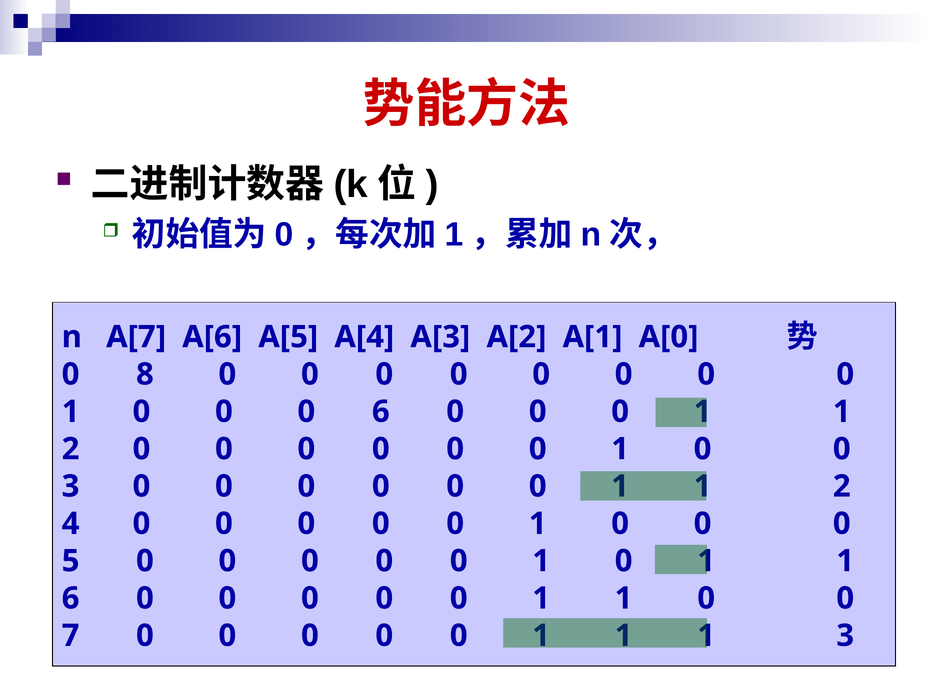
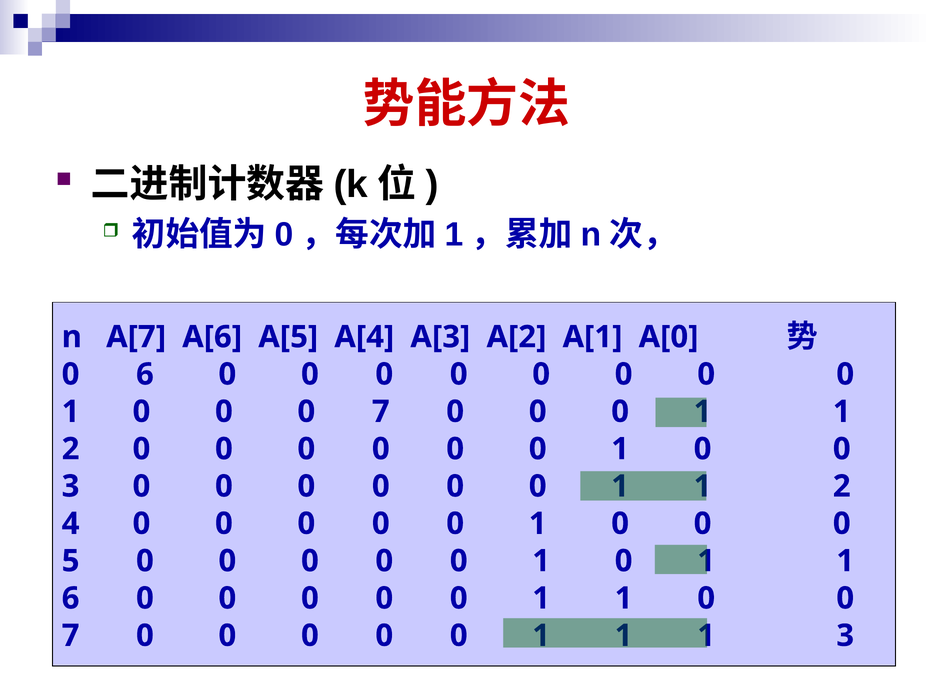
0 8: 8 -> 6
0 0 0 6: 6 -> 7
